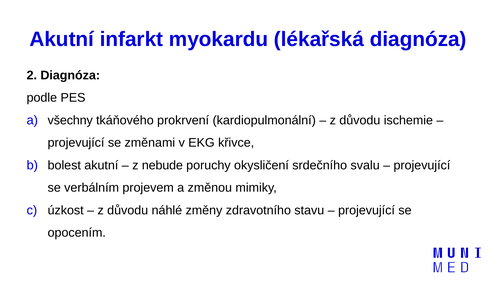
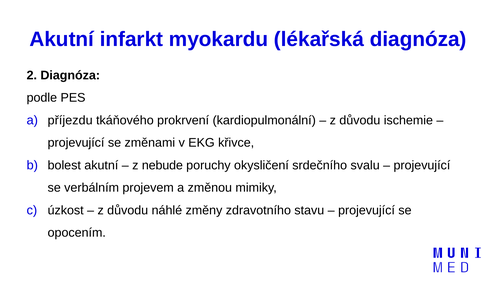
všechny: všechny -> příjezdu
